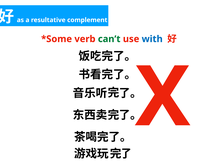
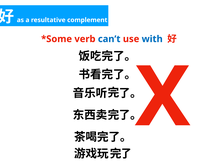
can’t colour: green -> blue
